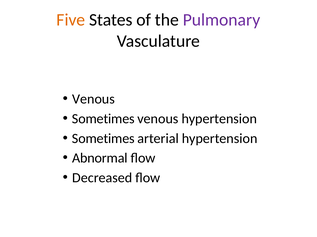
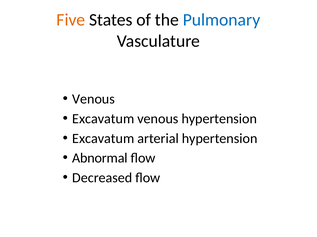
Pulmonary colour: purple -> blue
Sometimes at (103, 119): Sometimes -> Excavatum
Sometimes at (103, 139): Sometimes -> Excavatum
